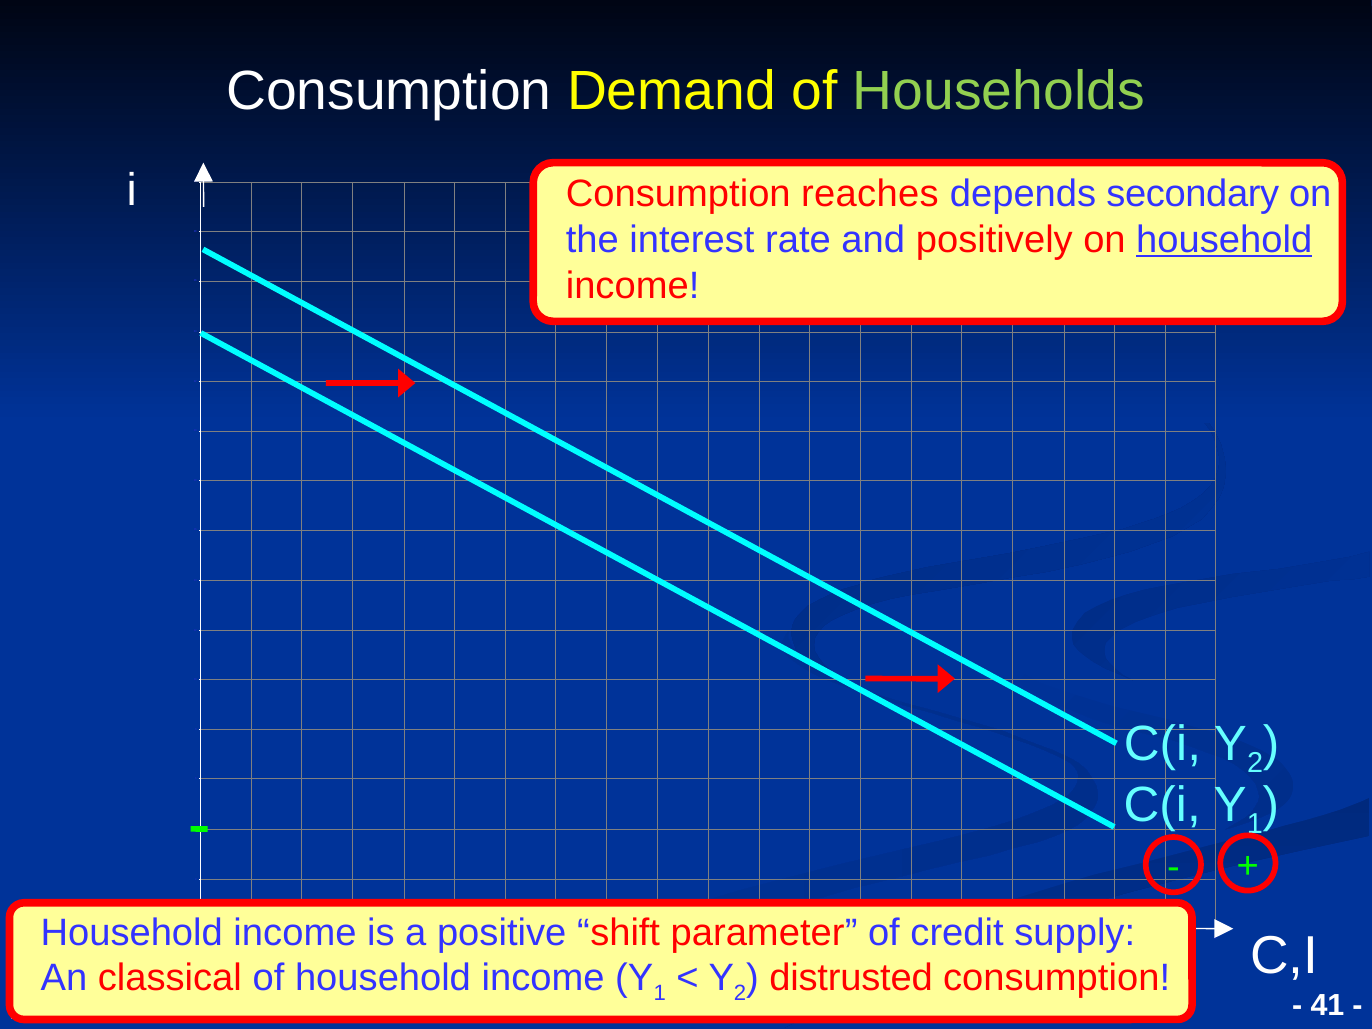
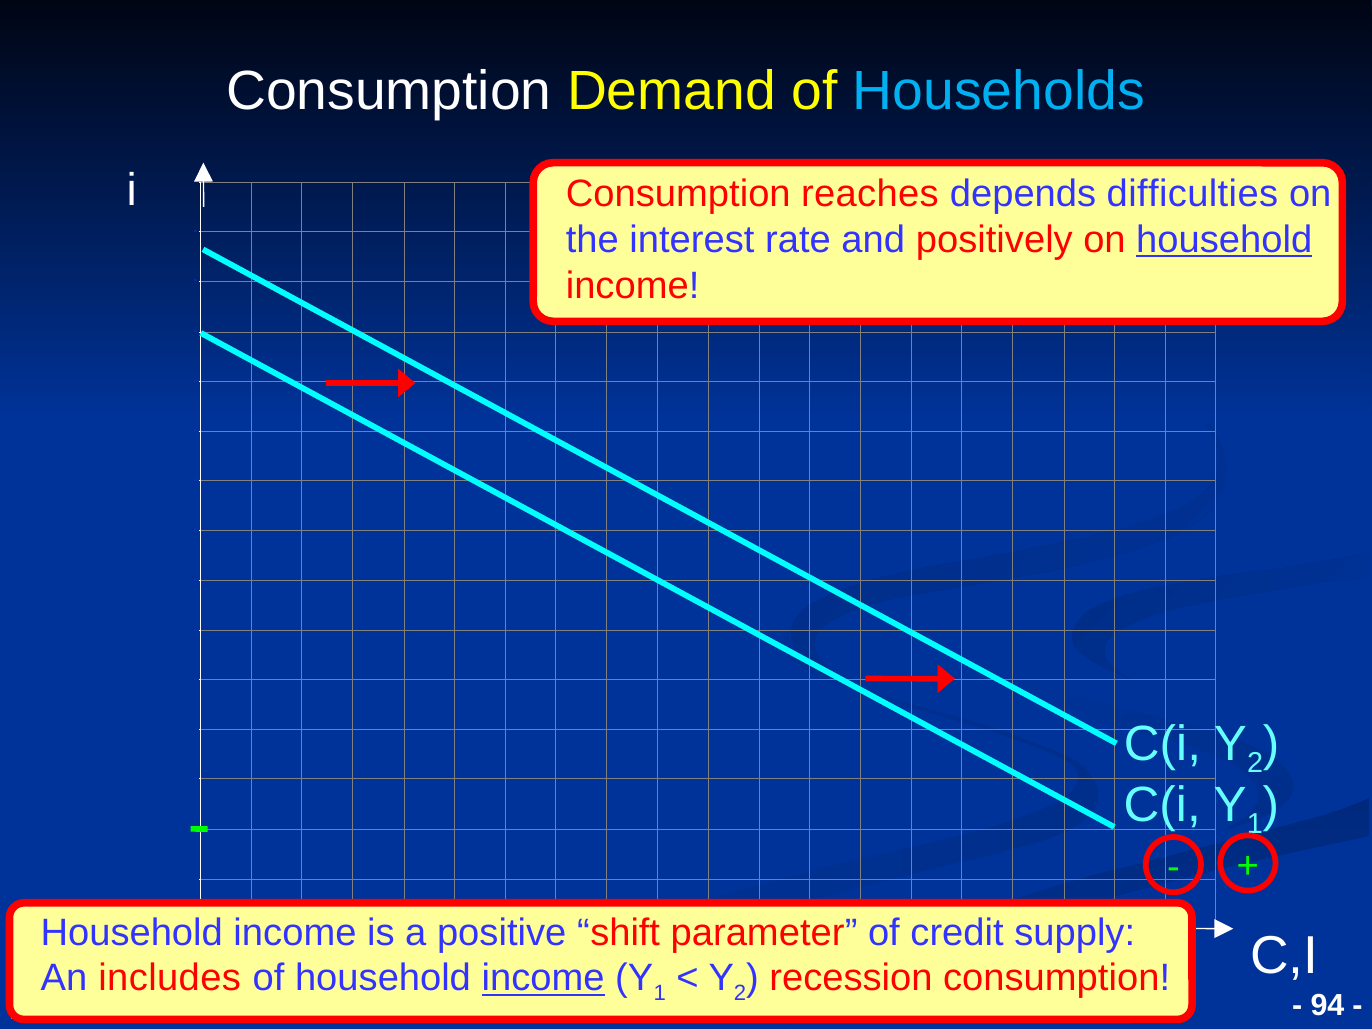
Households colour: light green -> light blue
secondary: secondary -> difficulties
classical: classical -> includes
income at (543, 978) underline: none -> present
distrusted: distrusted -> recession
41: 41 -> 94
